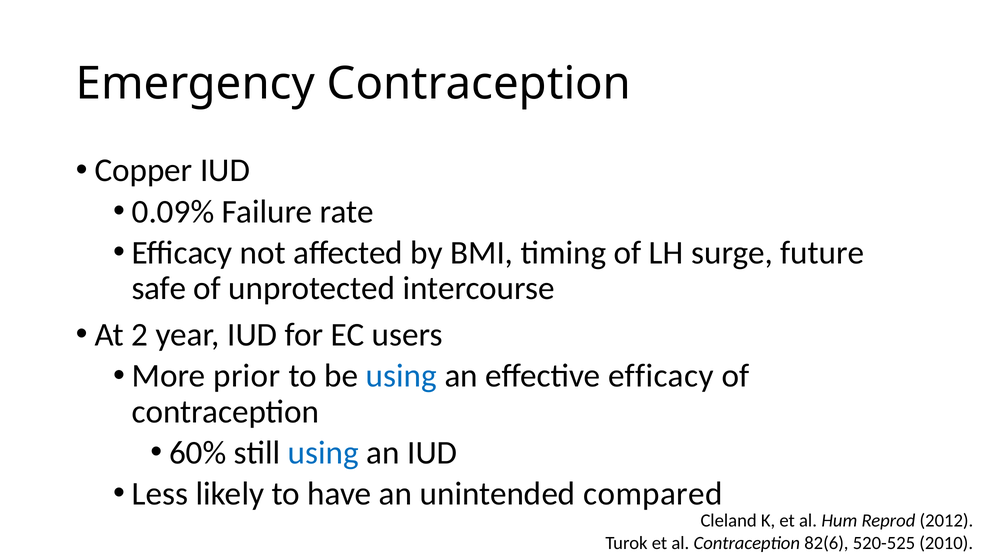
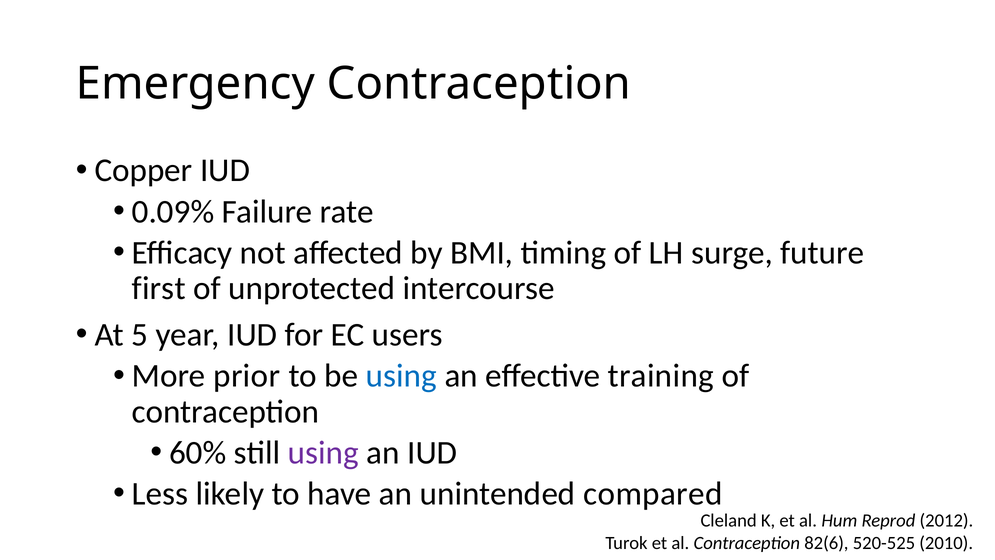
safe: safe -> first
2: 2 -> 5
effective efficacy: efficacy -> training
using at (323, 452) colour: blue -> purple
